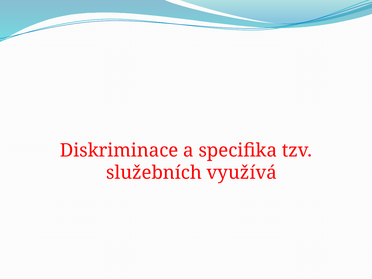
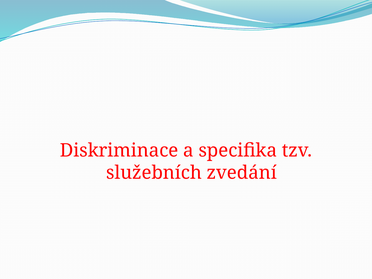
využívá: využívá -> zvedání
